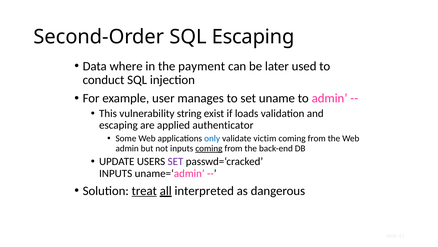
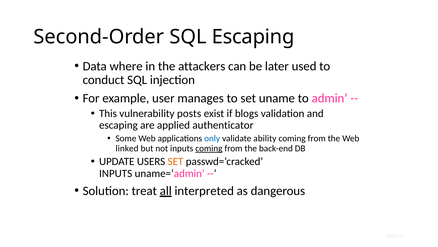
payment: payment -> attackers
string: string -> posts
loads: loads -> blogs
victim: victim -> ability
admin at (127, 148): admin -> linked
SET at (175, 161) colour: purple -> orange
treat underline: present -> none
